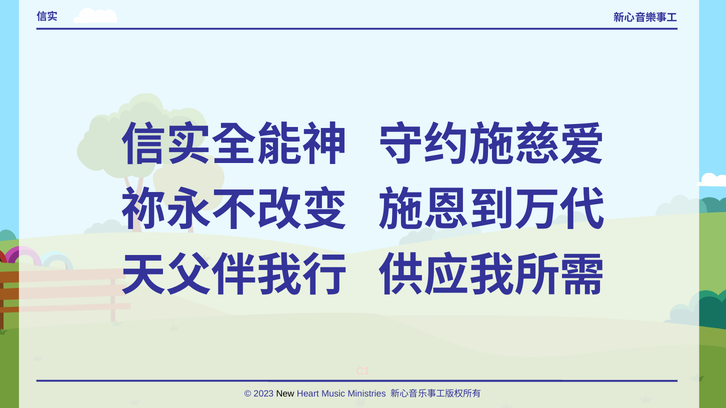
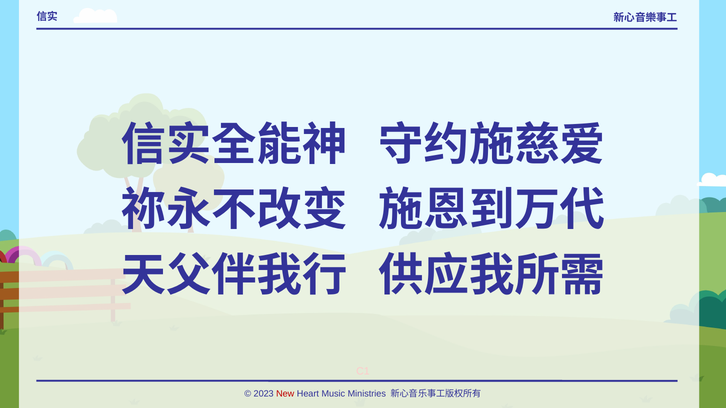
New colour: black -> red
